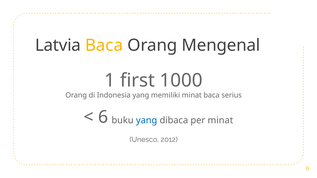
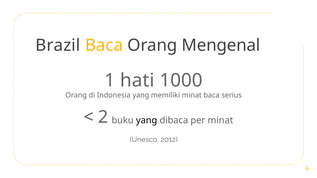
Latvia: Latvia -> Brazil
first: first -> hati
6 at (103, 117): 6 -> 2
yang at (147, 121) colour: blue -> black
